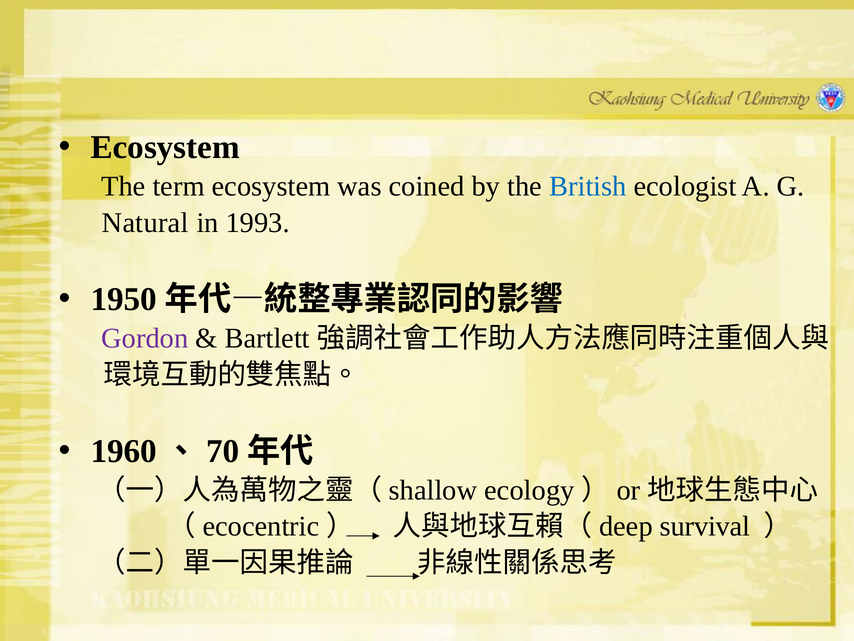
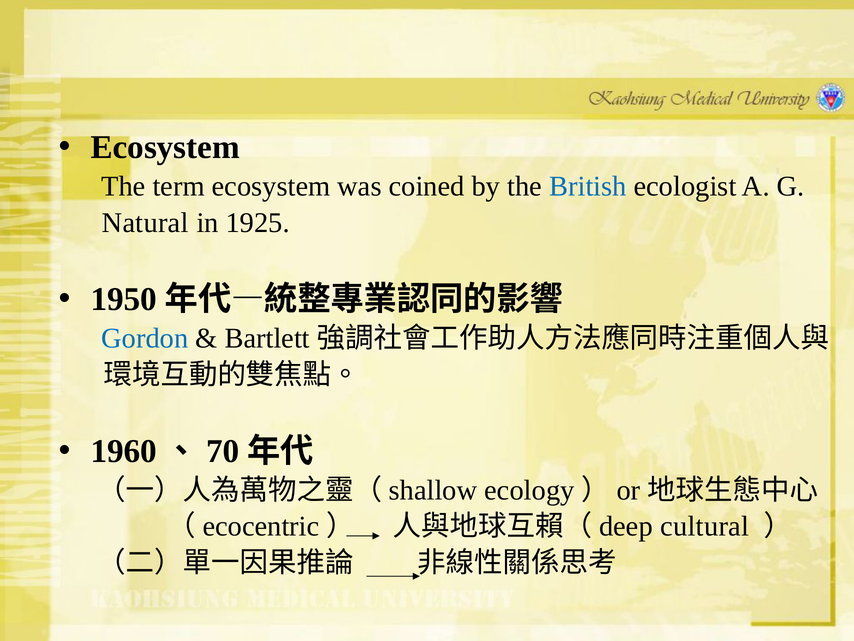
1993: 1993 -> 1925
Gordon colour: purple -> blue
survival: survival -> cultural
